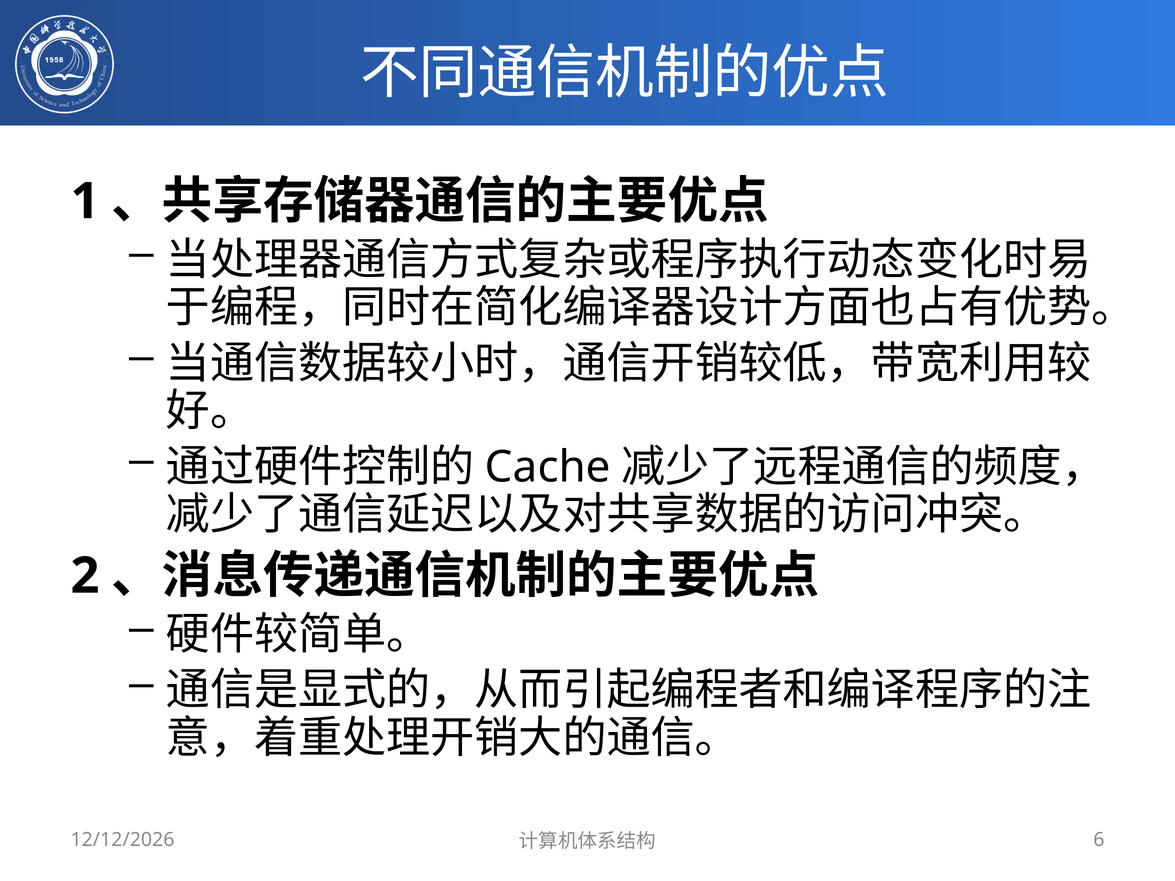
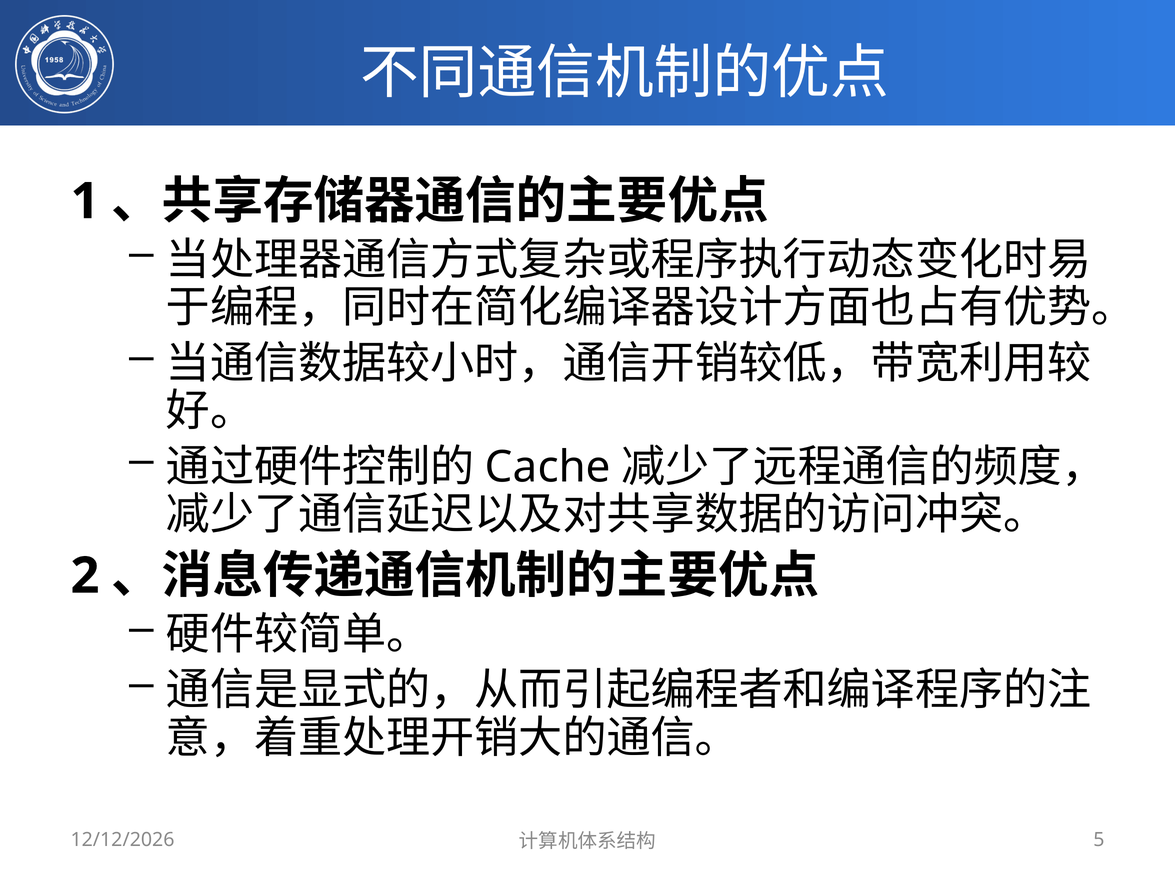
6: 6 -> 5
